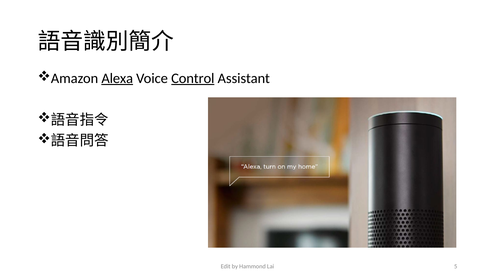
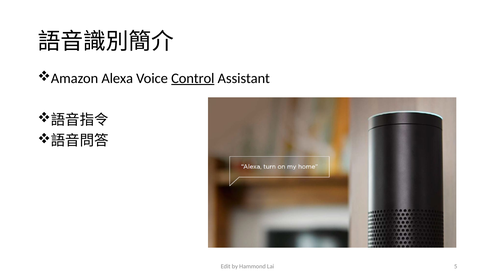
Alexa underline: present -> none
